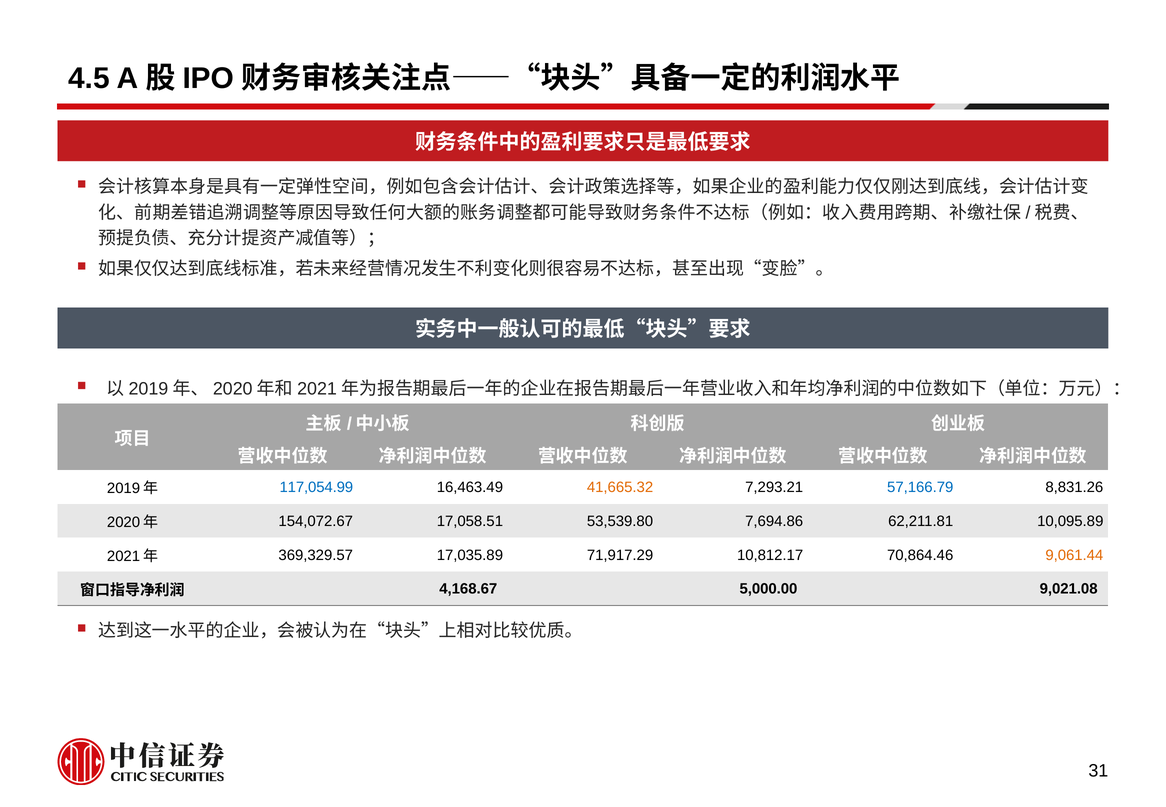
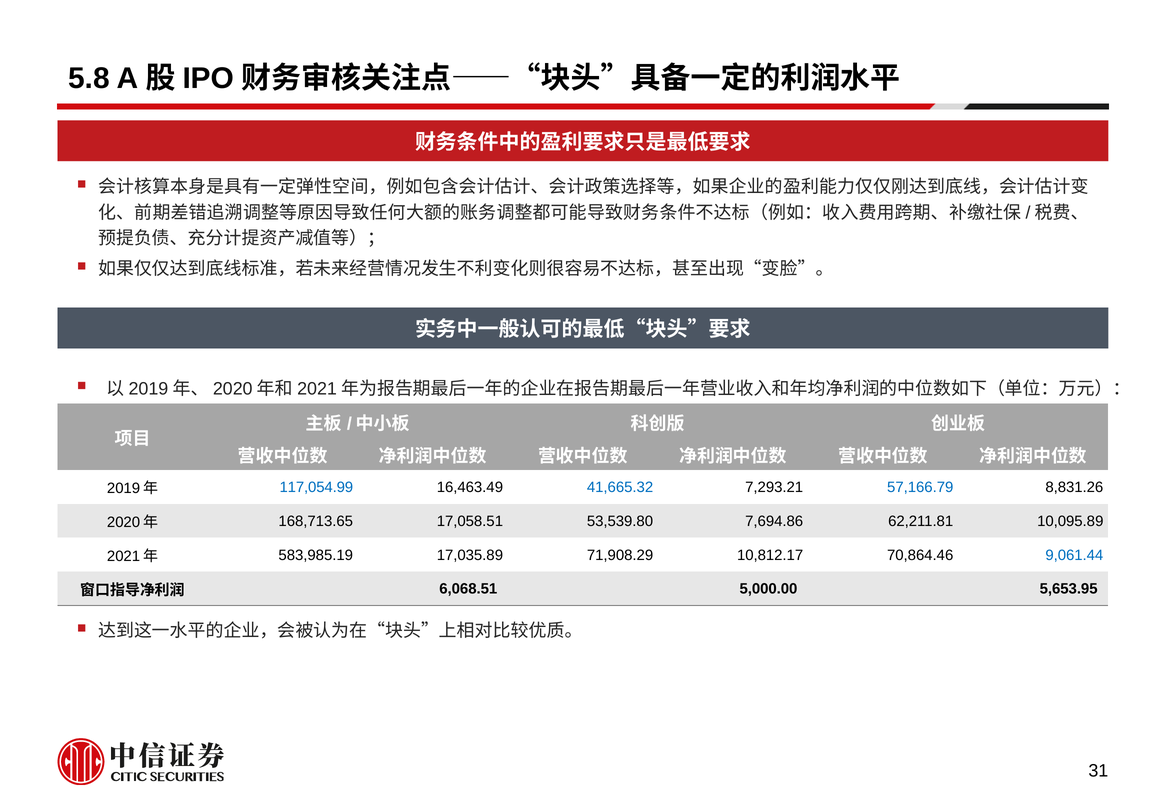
4.5: 4.5 -> 5.8
41,665.32 colour: orange -> blue
154,072.67: 154,072.67 -> 168,713.65
369,329.57: 369,329.57 -> 583,985.19
71,917.29: 71,917.29 -> 71,908.29
9,061.44 colour: orange -> blue
4,168.67: 4,168.67 -> 6,068.51
9,021.08: 9,021.08 -> 5,653.95
